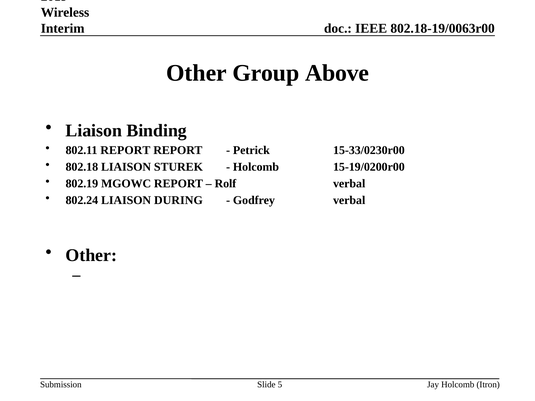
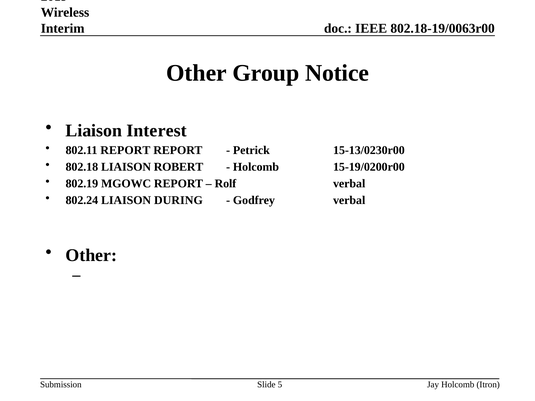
Above: Above -> Notice
Binding: Binding -> Interest
15-33/0230r00: 15-33/0230r00 -> 15-13/0230r00
STUREK: STUREK -> ROBERT
